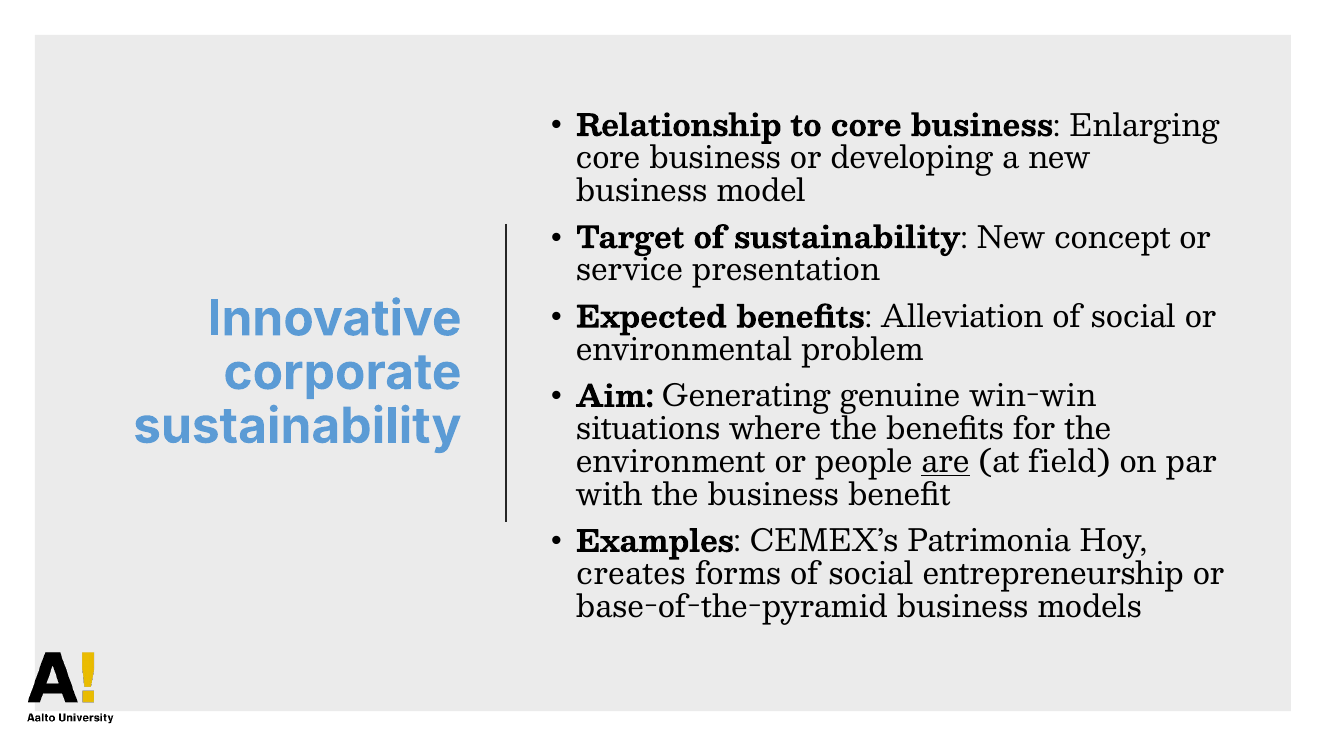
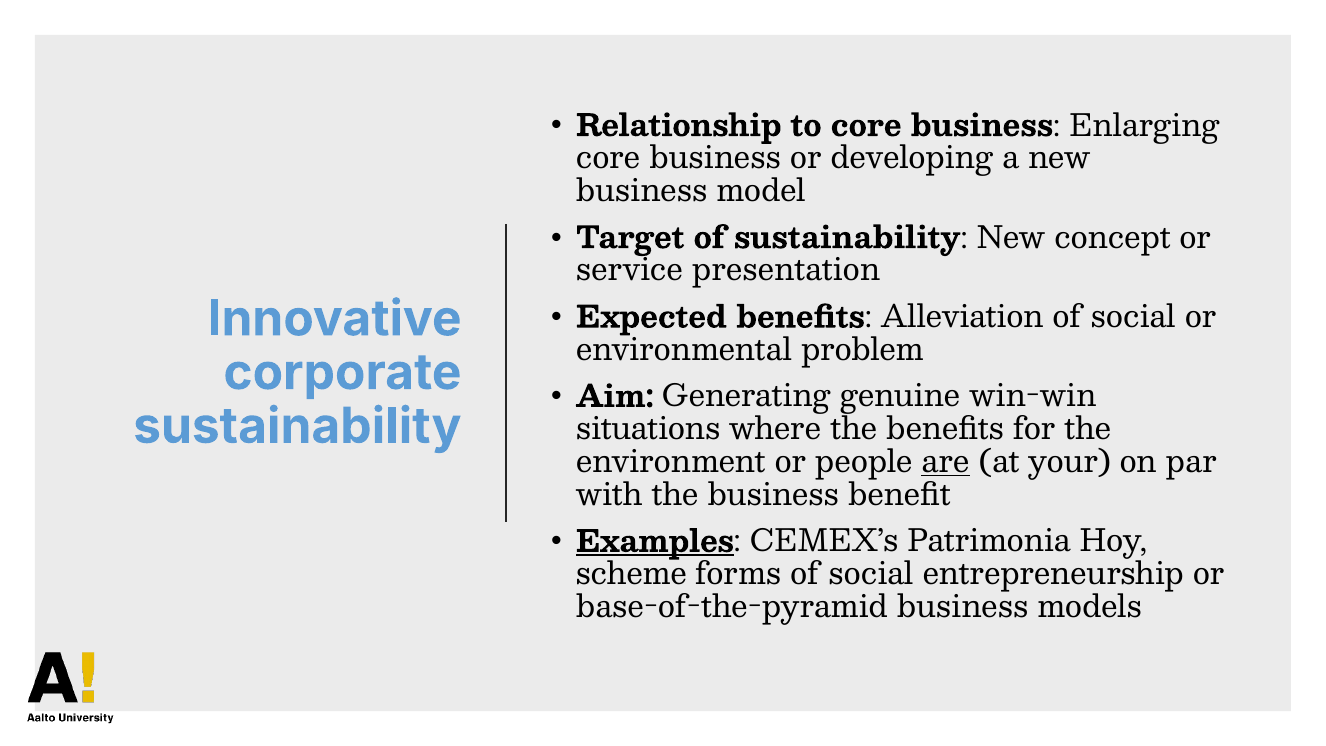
field: field -> your
Examples underline: none -> present
creates: creates -> scheme
